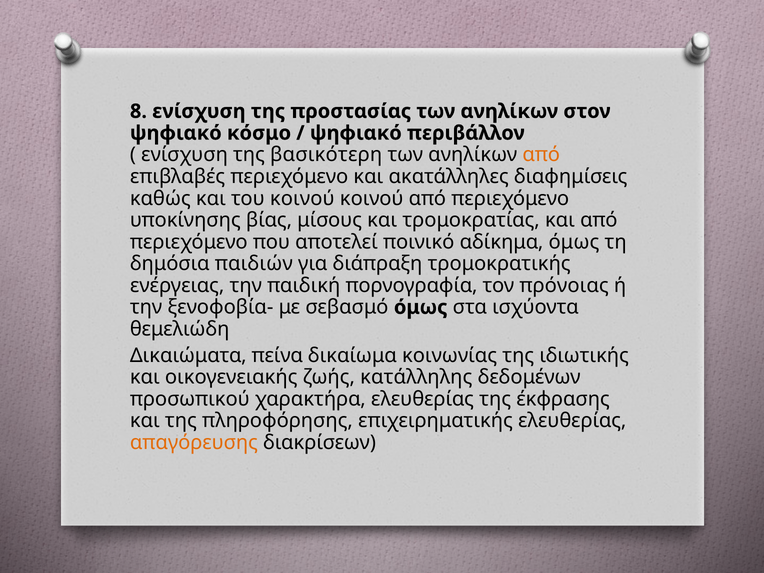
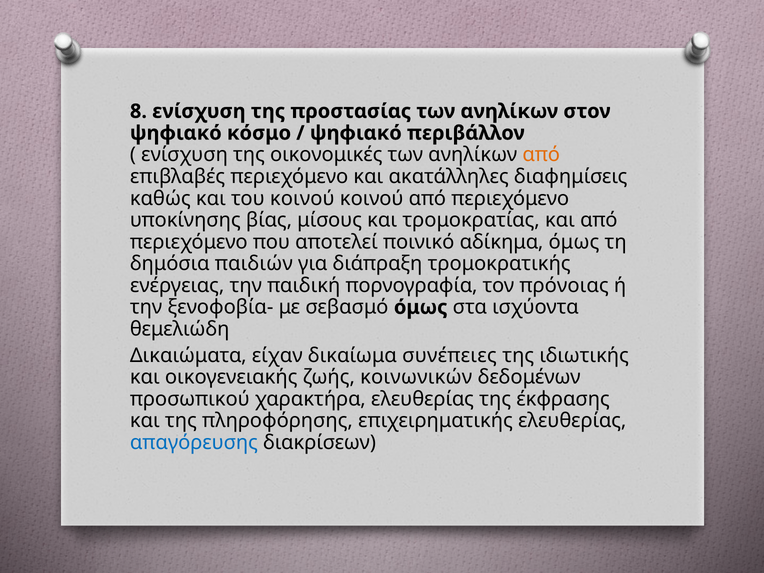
βασικότερη: βασικότερη -> οικονομικές
πείνα: πείνα -> είχαν
κοινωνίας: κοινωνίας -> συνέπειες
κατάλληλης: κατάλληλης -> κοινωνικών
απαγόρευσης colour: orange -> blue
